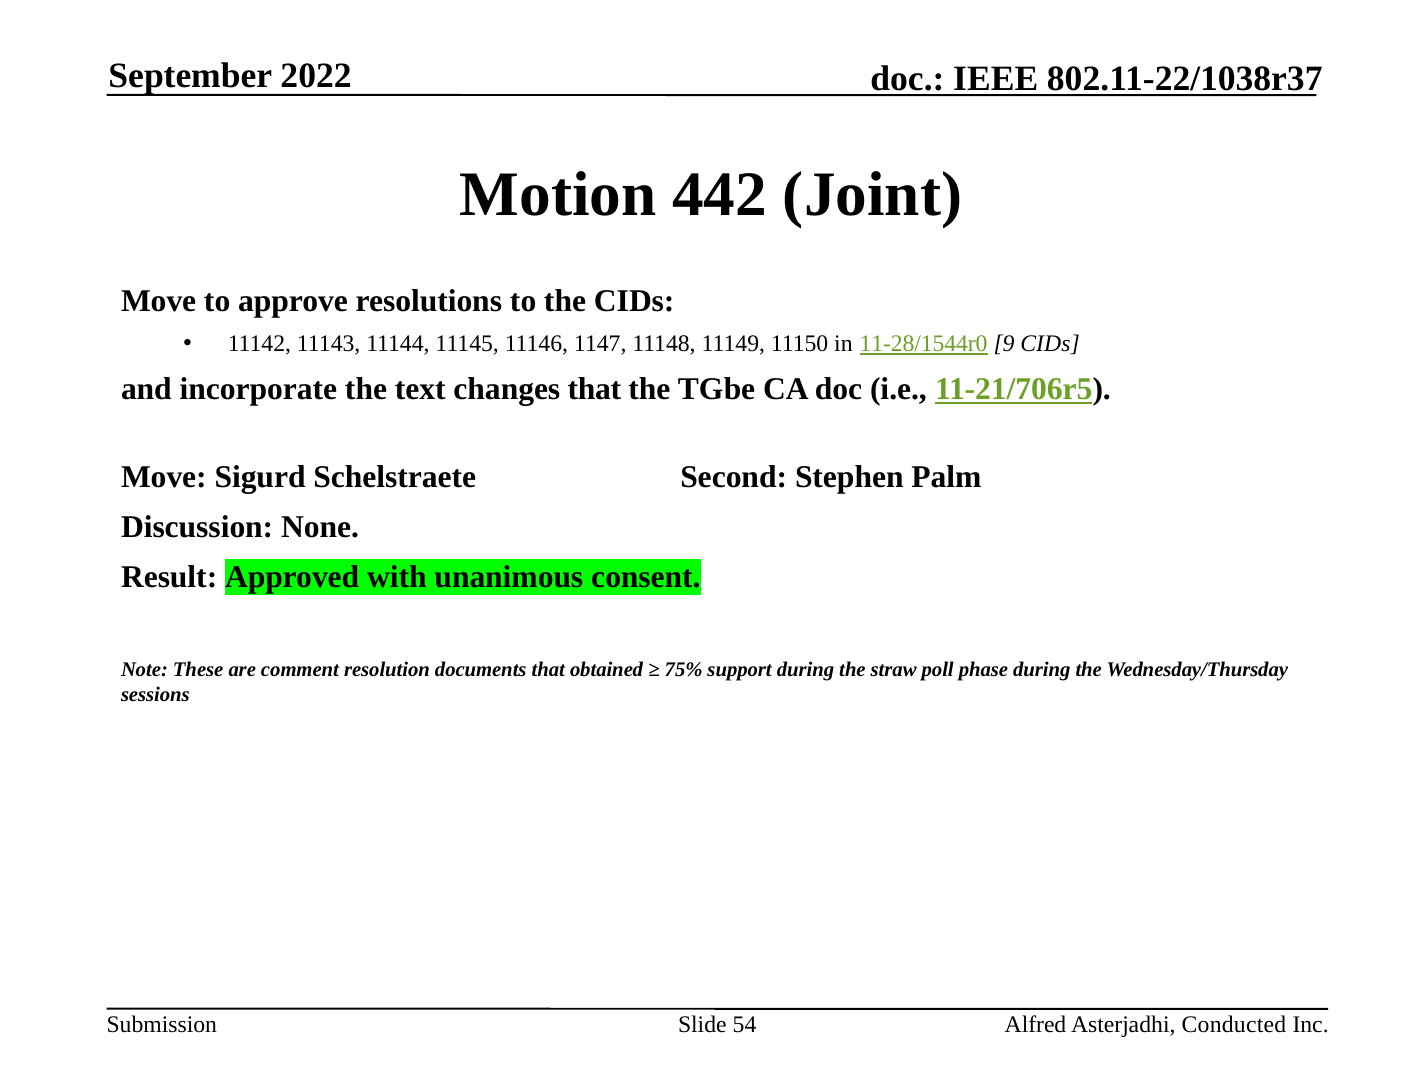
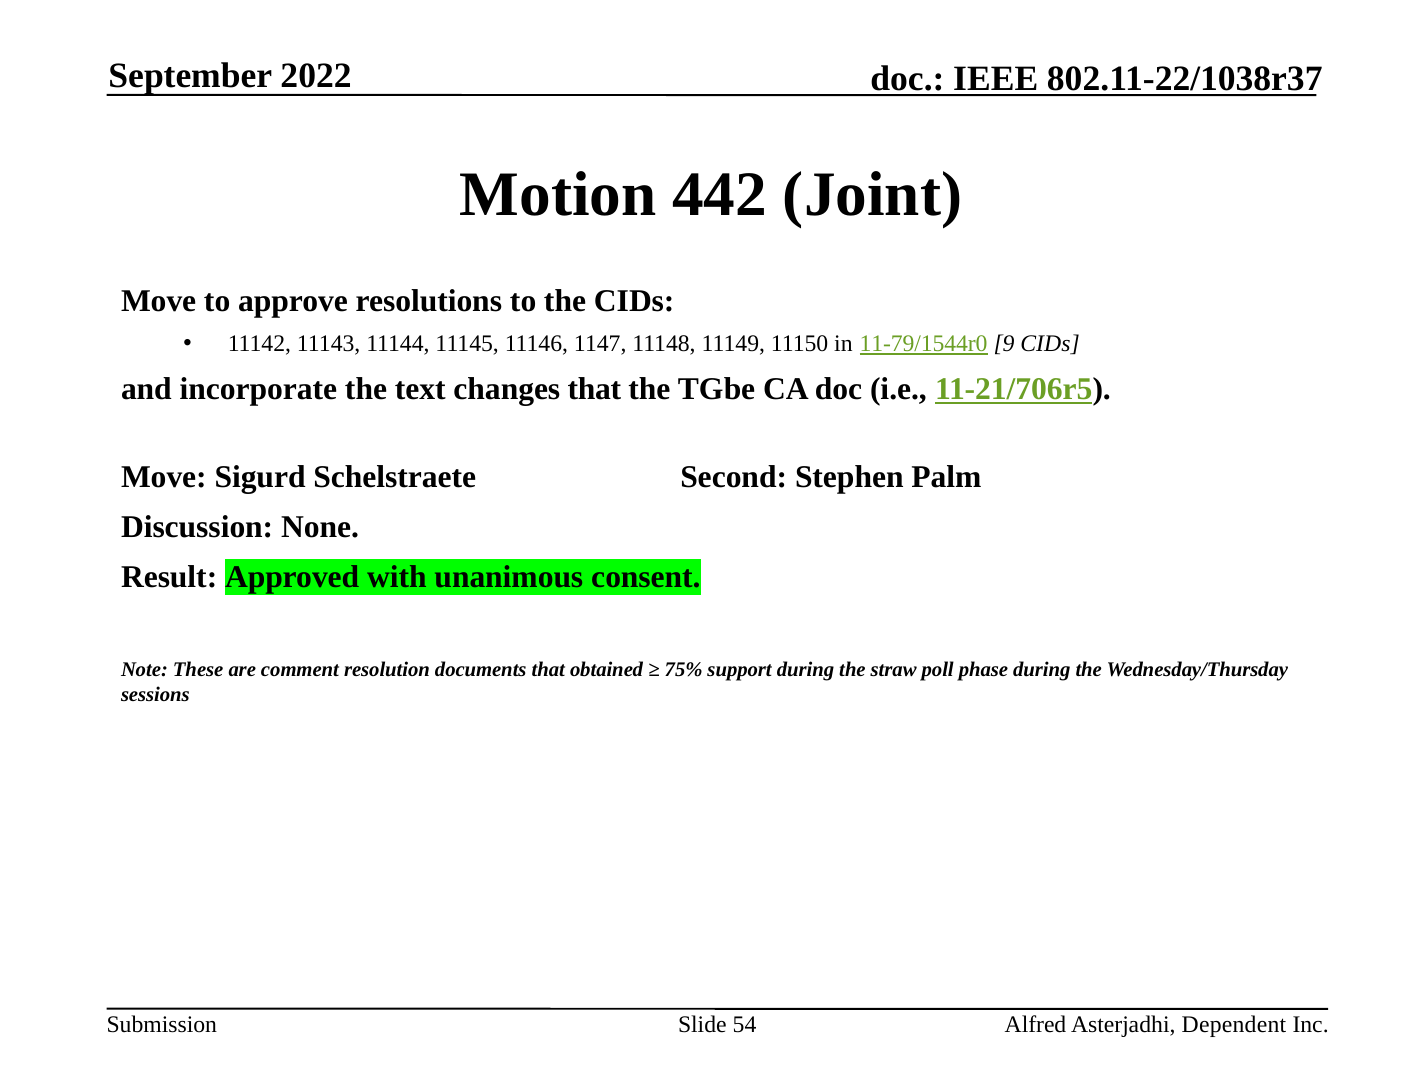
11-28/1544r0: 11-28/1544r0 -> 11-79/1544r0
Conducted: Conducted -> Dependent
